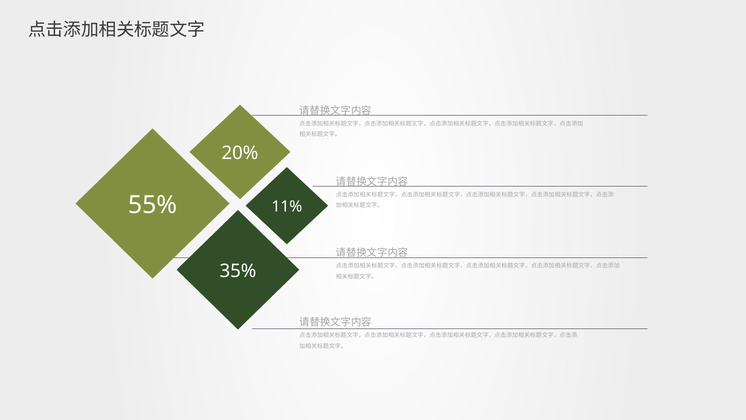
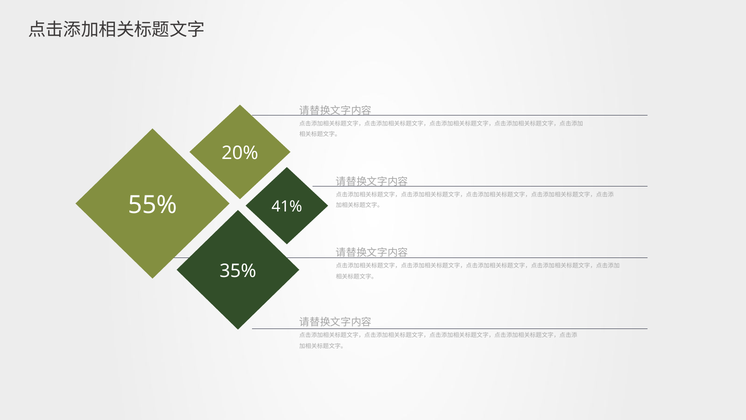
11%: 11% -> 41%
